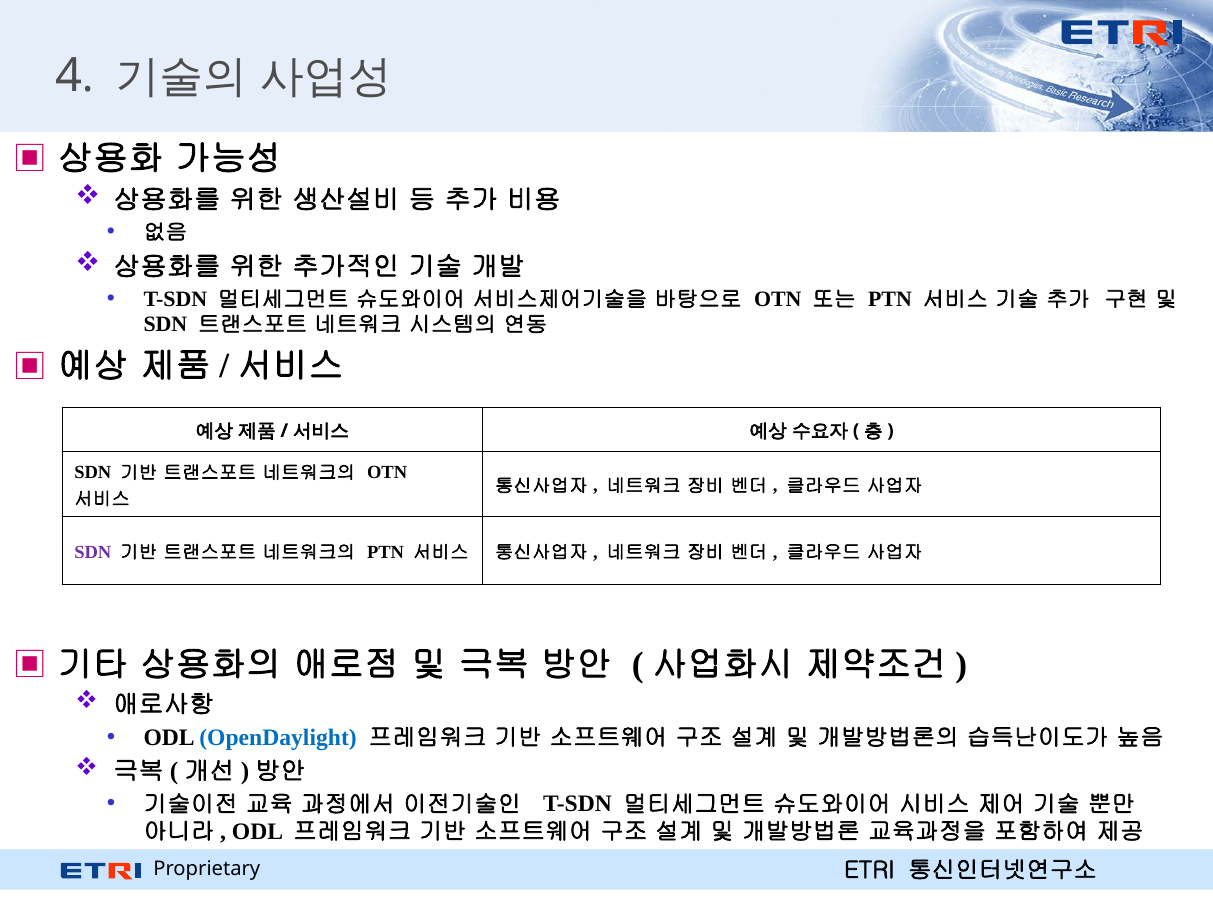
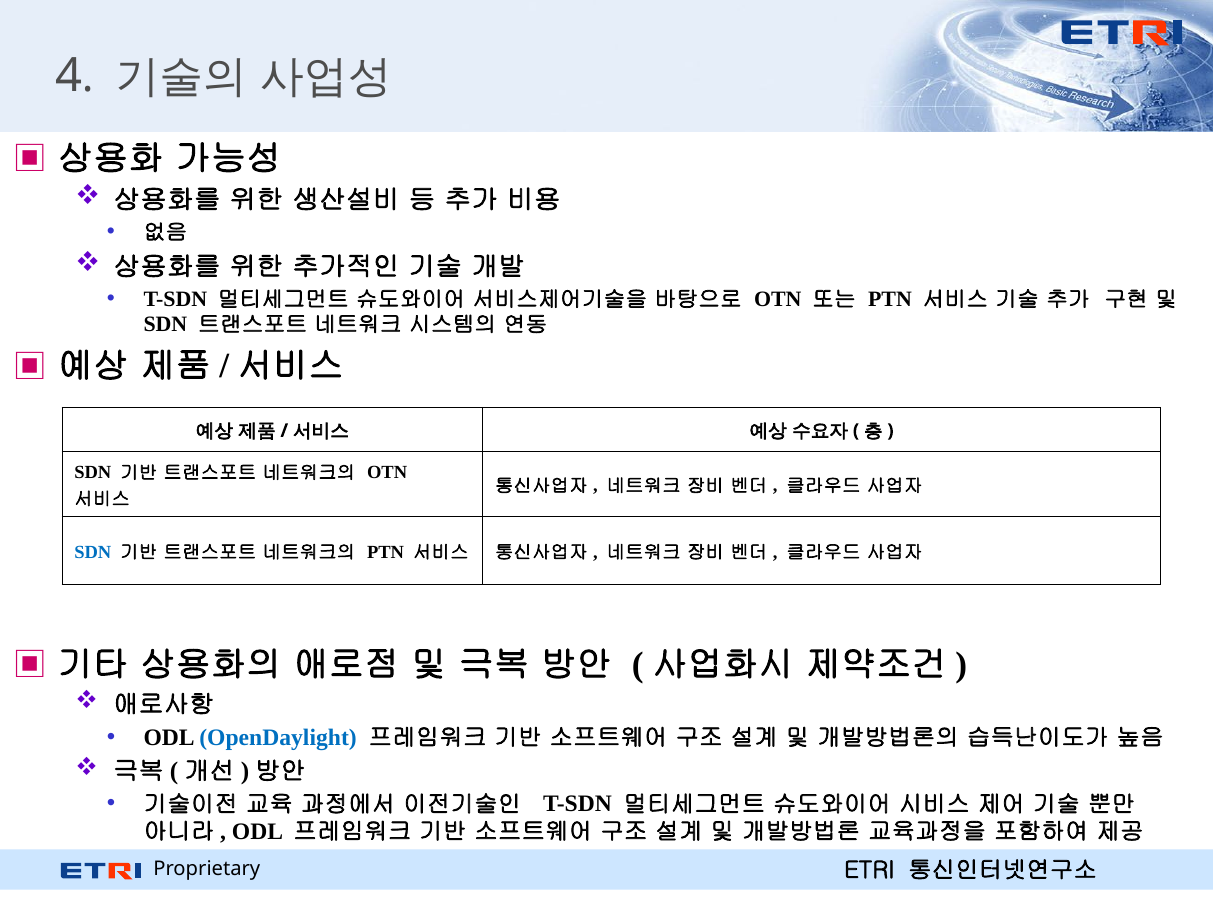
SDN at (93, 552) colour: purple -> blue
